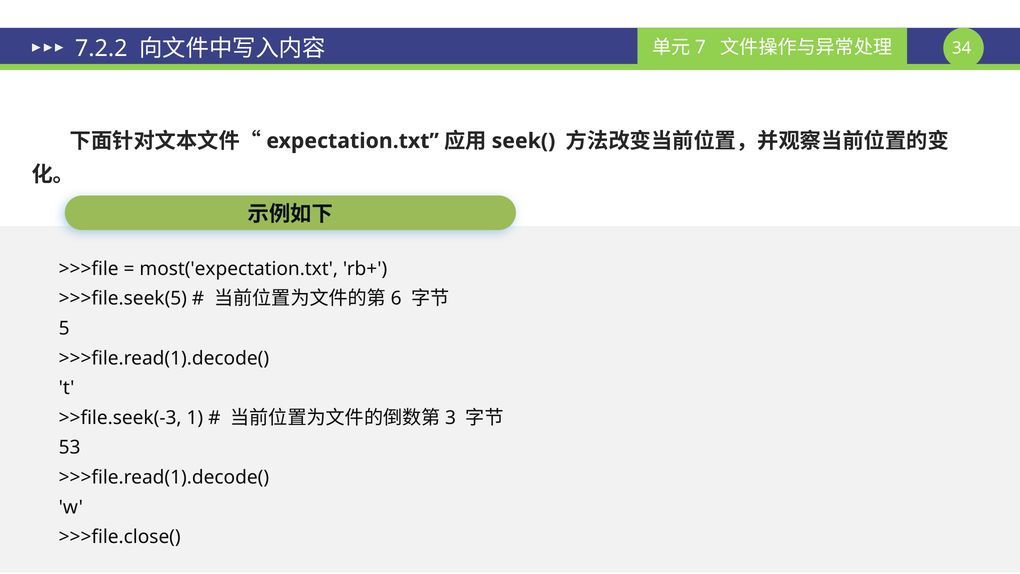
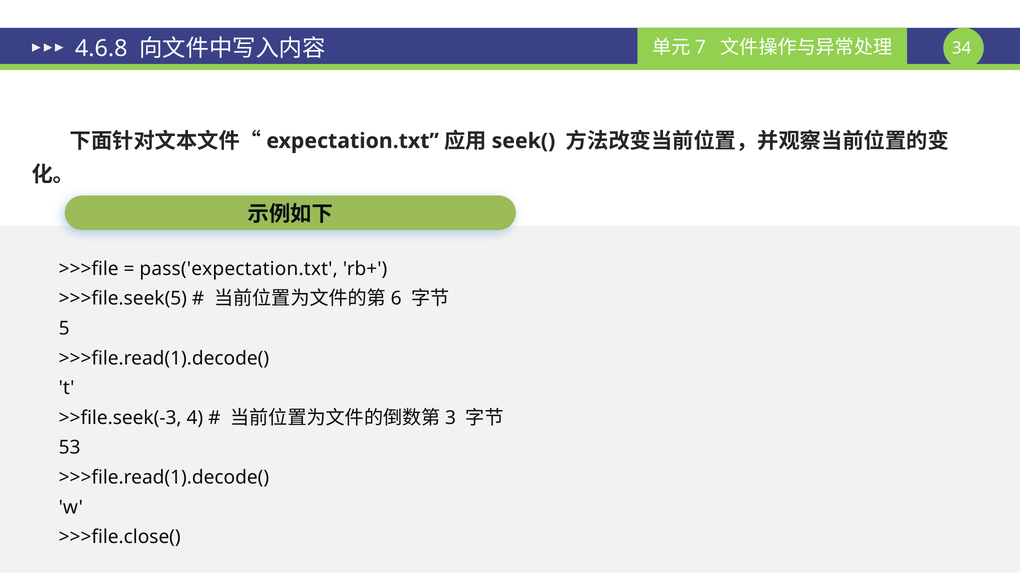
7.2.2: 7.2.2 -> 4.6.8
most('expectation.txt: most('expectation.txt -> pass('expectation.txt
1: 1 -> 4
